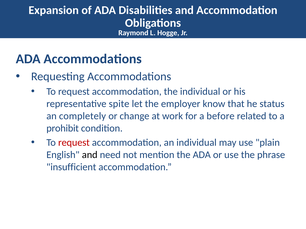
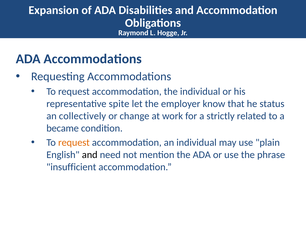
completely: completely -> collectively
before: before -> strictly
prohibit: prohibit -> became
request at (74, 143) colour: red -> orange
